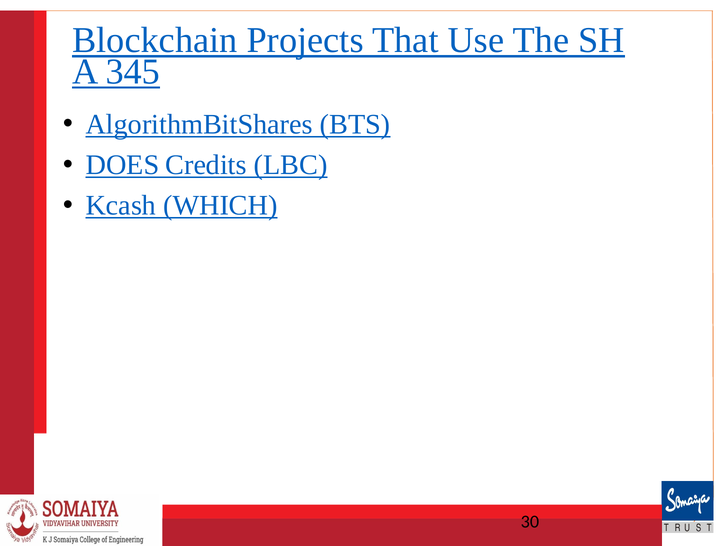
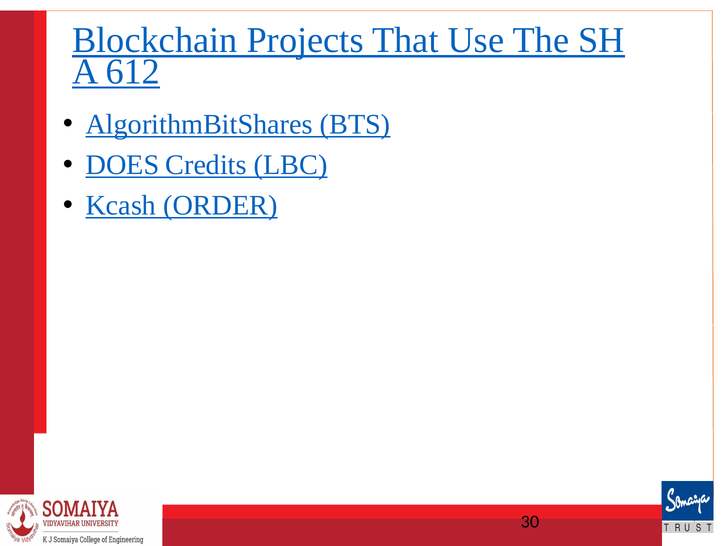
345: 345 -> 612
WHICH: WHICH -> ORDER
